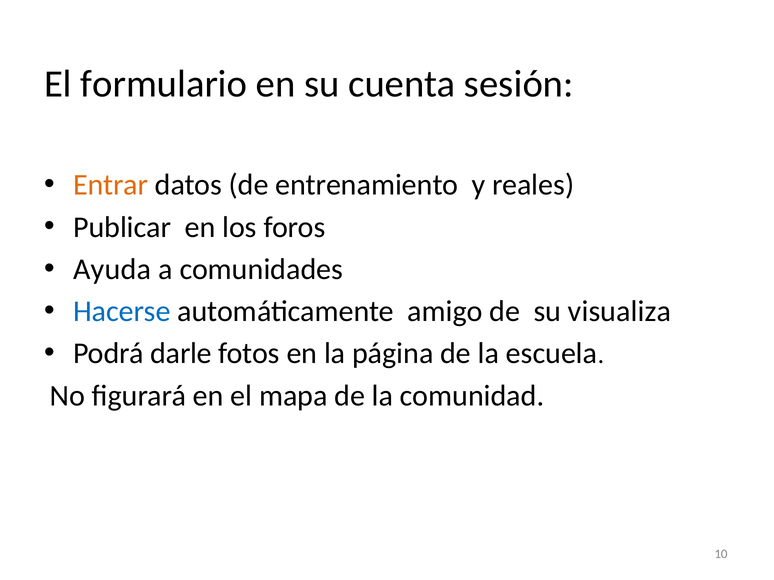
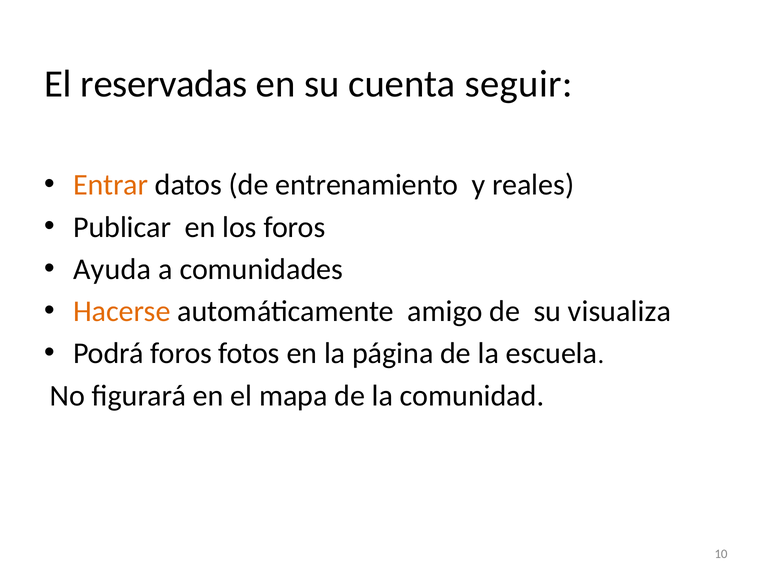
formulario: formulario -> reservadas
sesión: sesión -> seguir
Hacerse colour: blue -> orange
Podrá darle: darle -> foros
